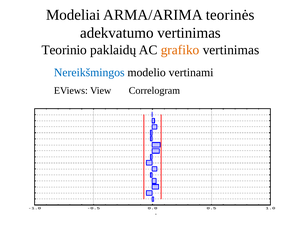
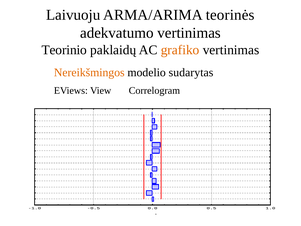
Modeliai: Modeliai -> Laivuoju
Nereikšmingos colour: blue -> orange
vertinami: vertinami -> sudarytas
